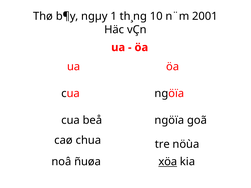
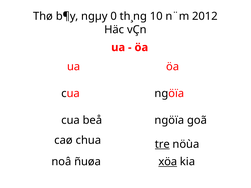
1: 1 -> 0
2001: 2001 -> 2012
tre underline: none -> present
